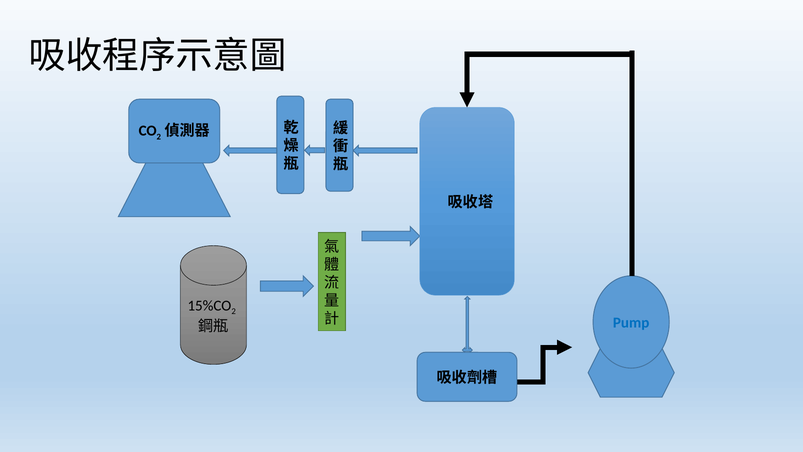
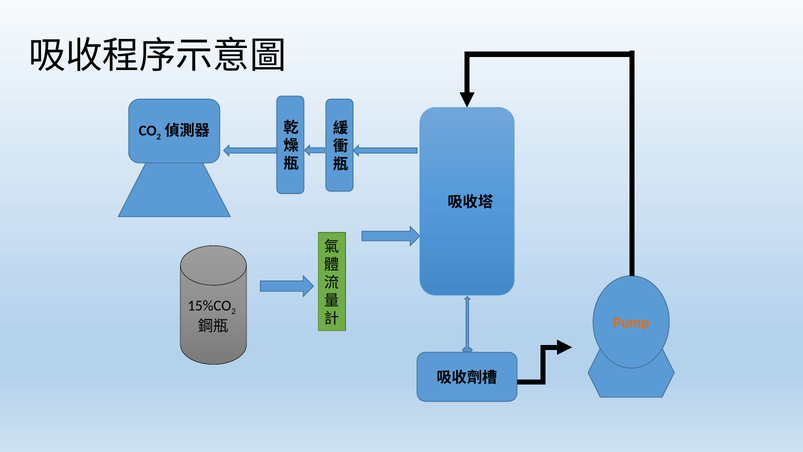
Pump colour: blue -> orange
